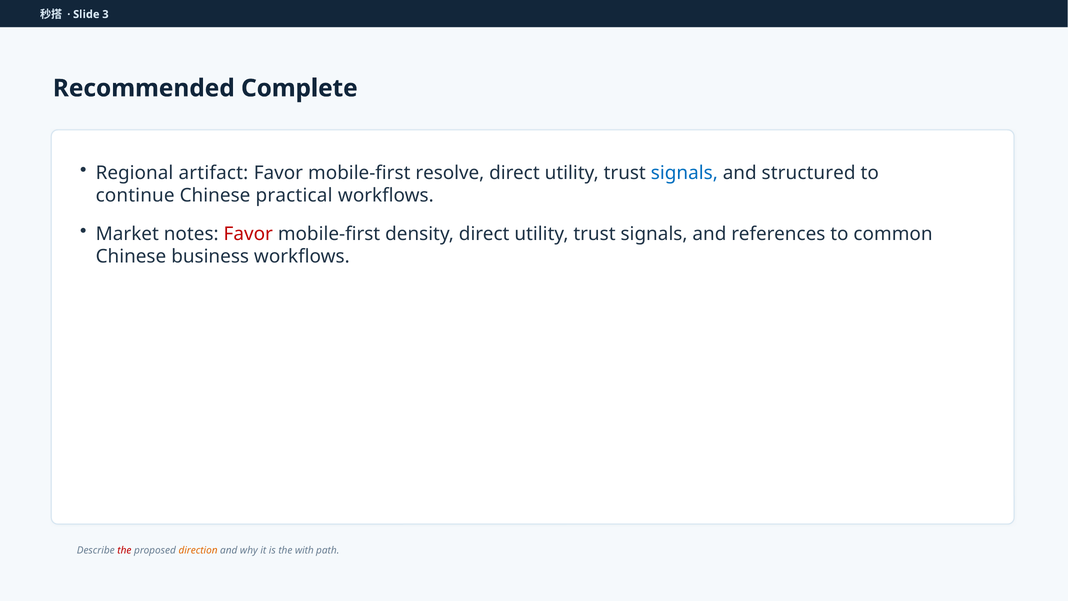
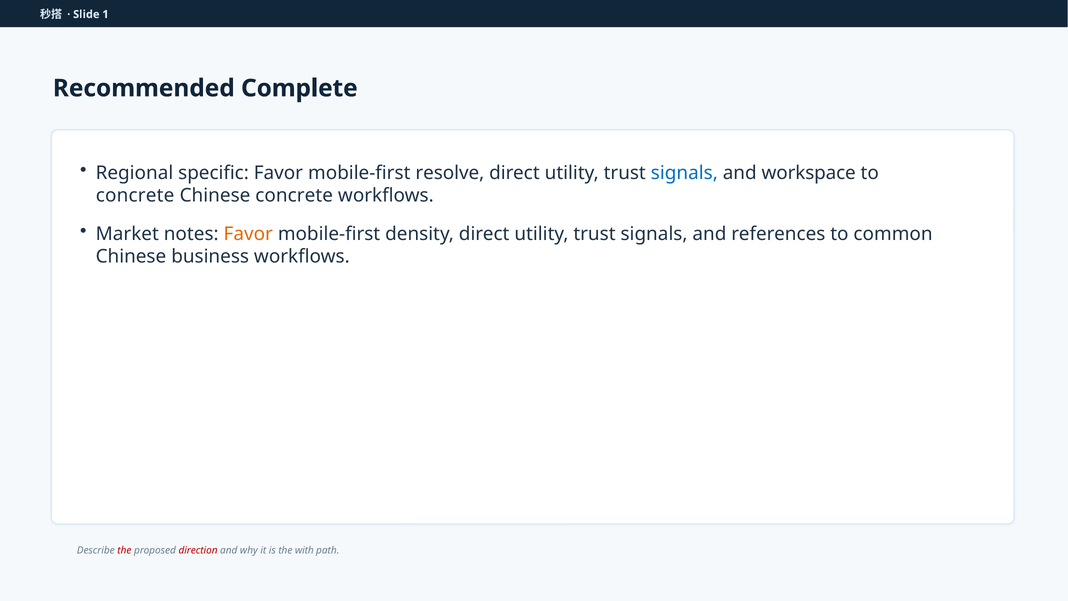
3: 3 -> 1
artifact: artifact -> specific
structured: structured -> workspace
continue at (135, 196): continue -> concrete
Chinese practical: practical -> concrete
Favor at (248, 234) colour: red -> orange
direction colour: orange -> red
